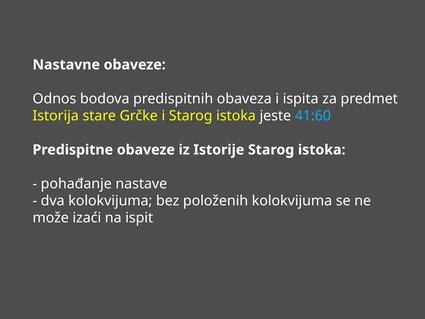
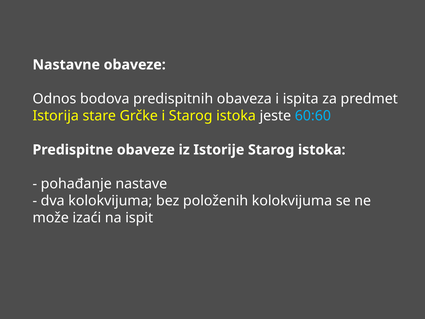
41:60: 41:60 -> 60:60
